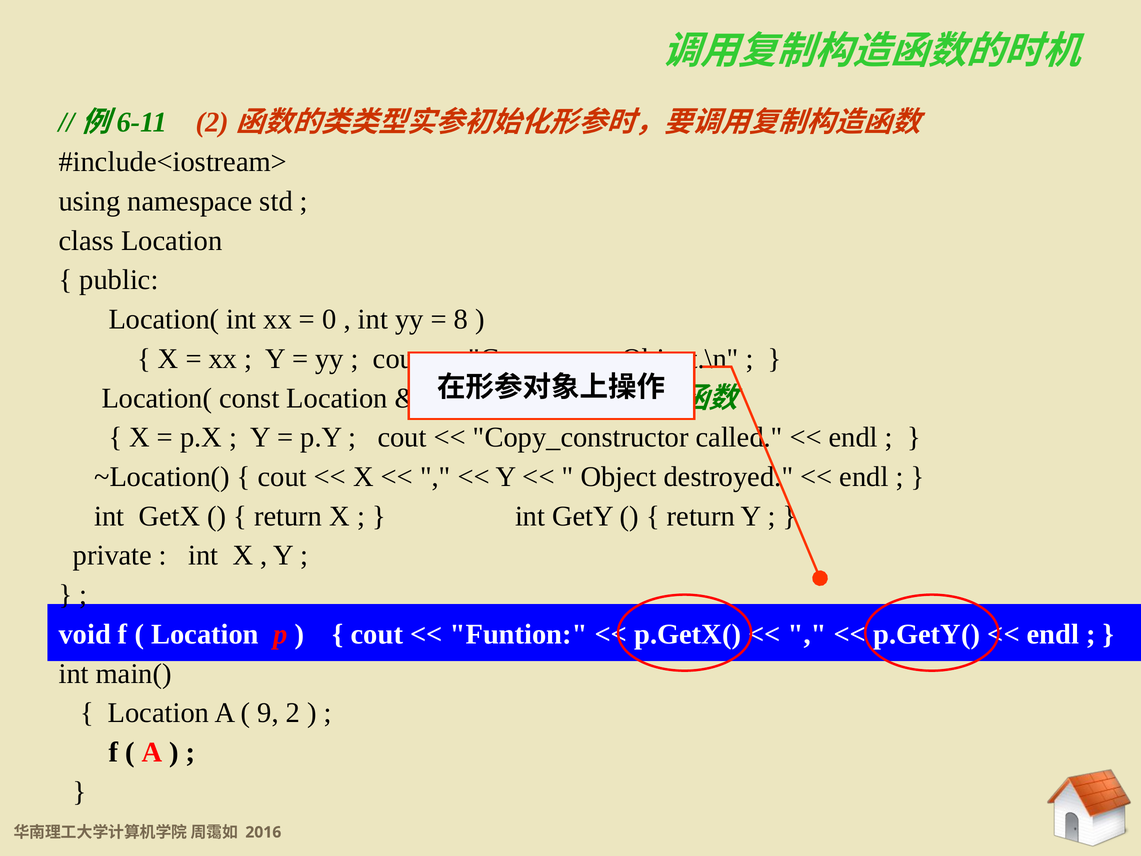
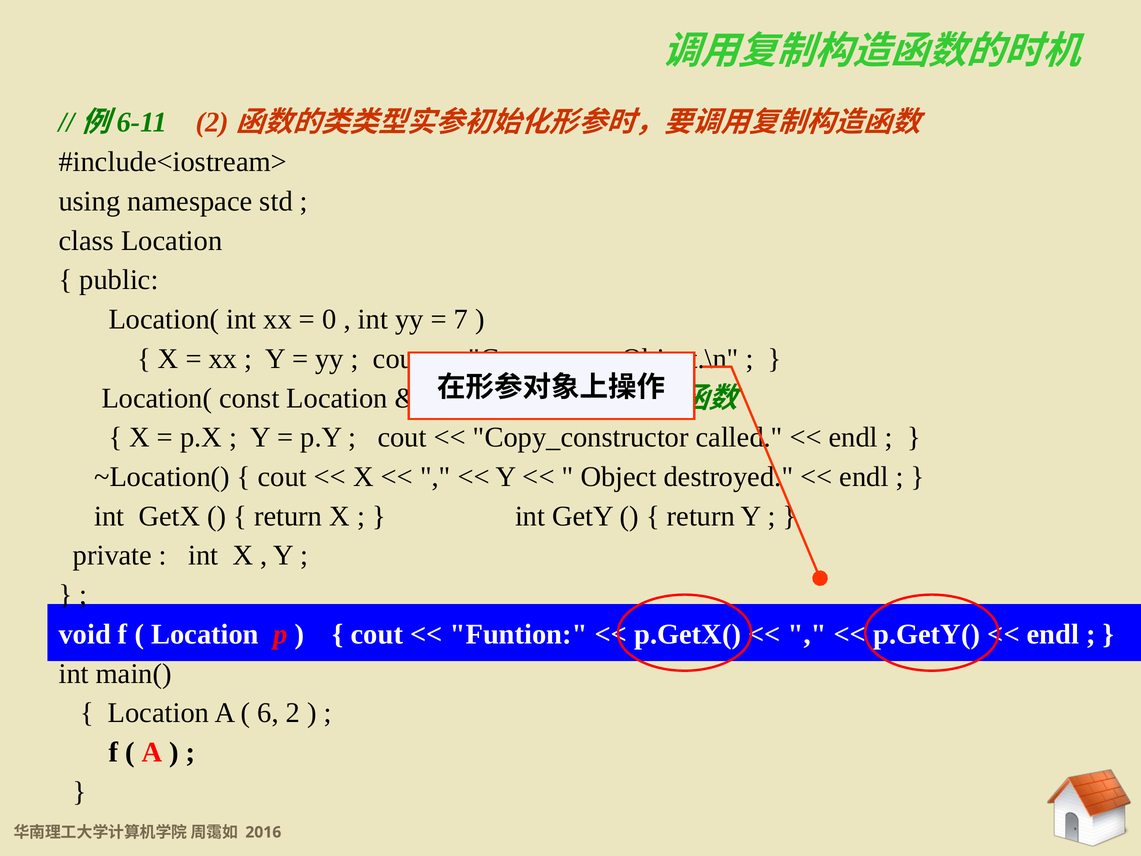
8: 8 -> 7
9: 9 -> 6
